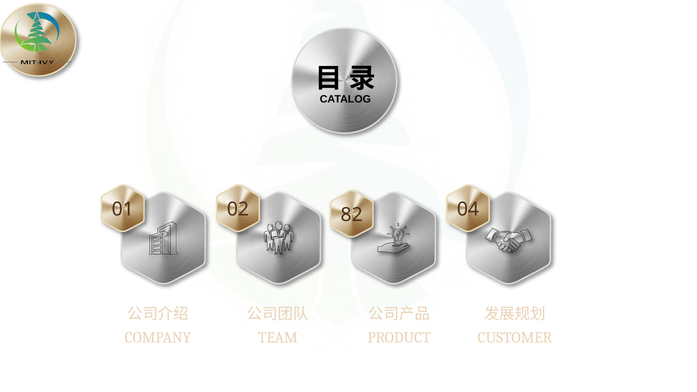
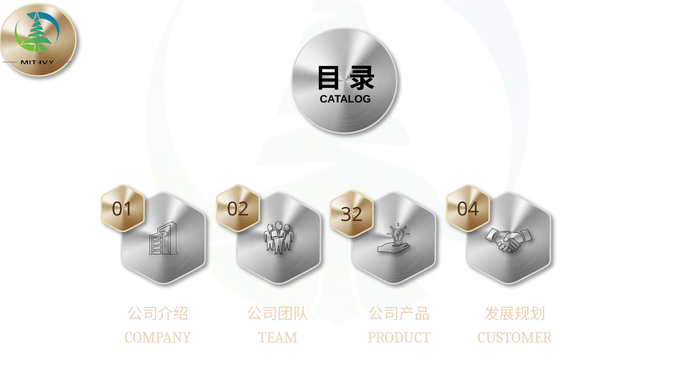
82: 82 -> 32
